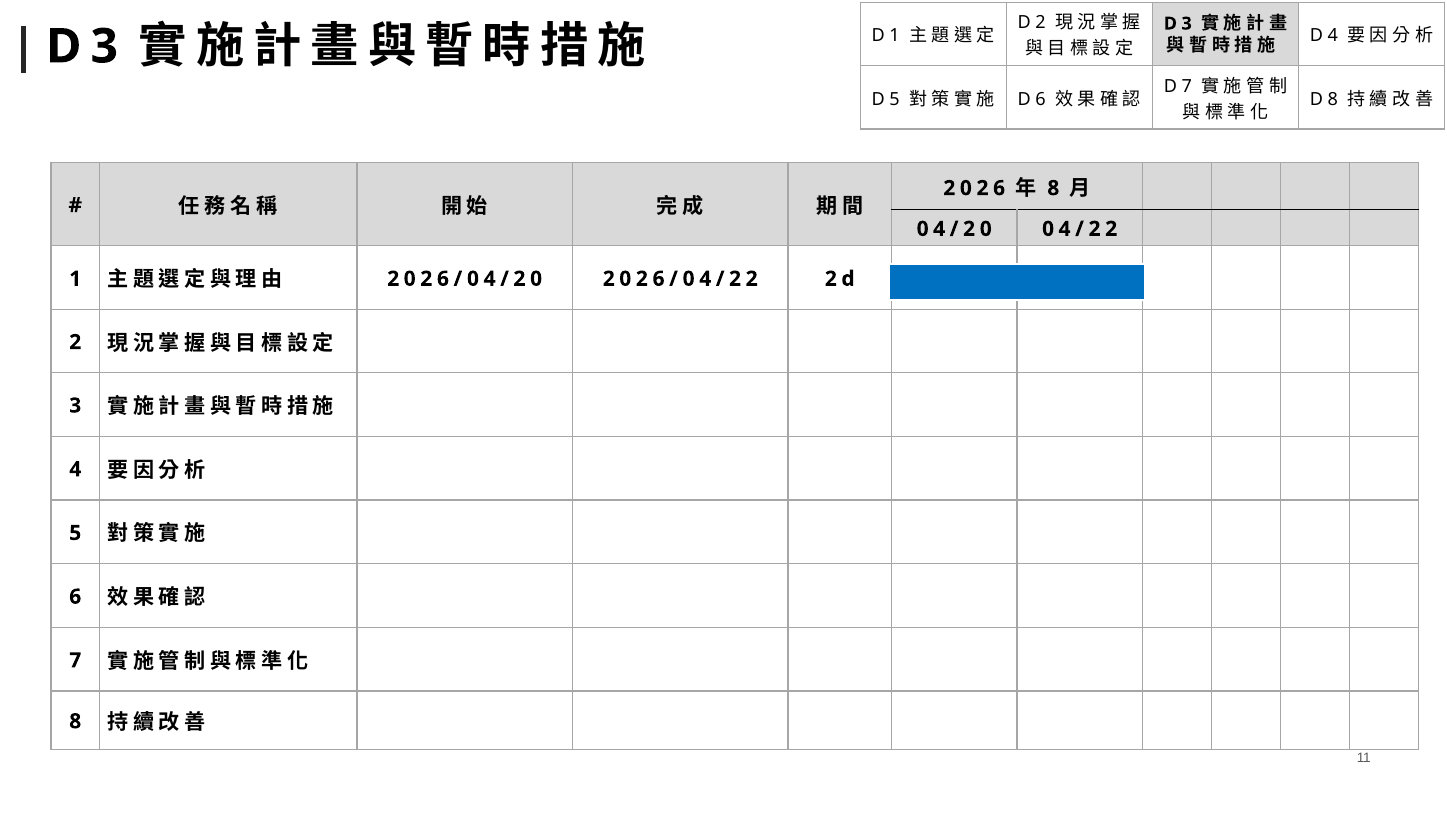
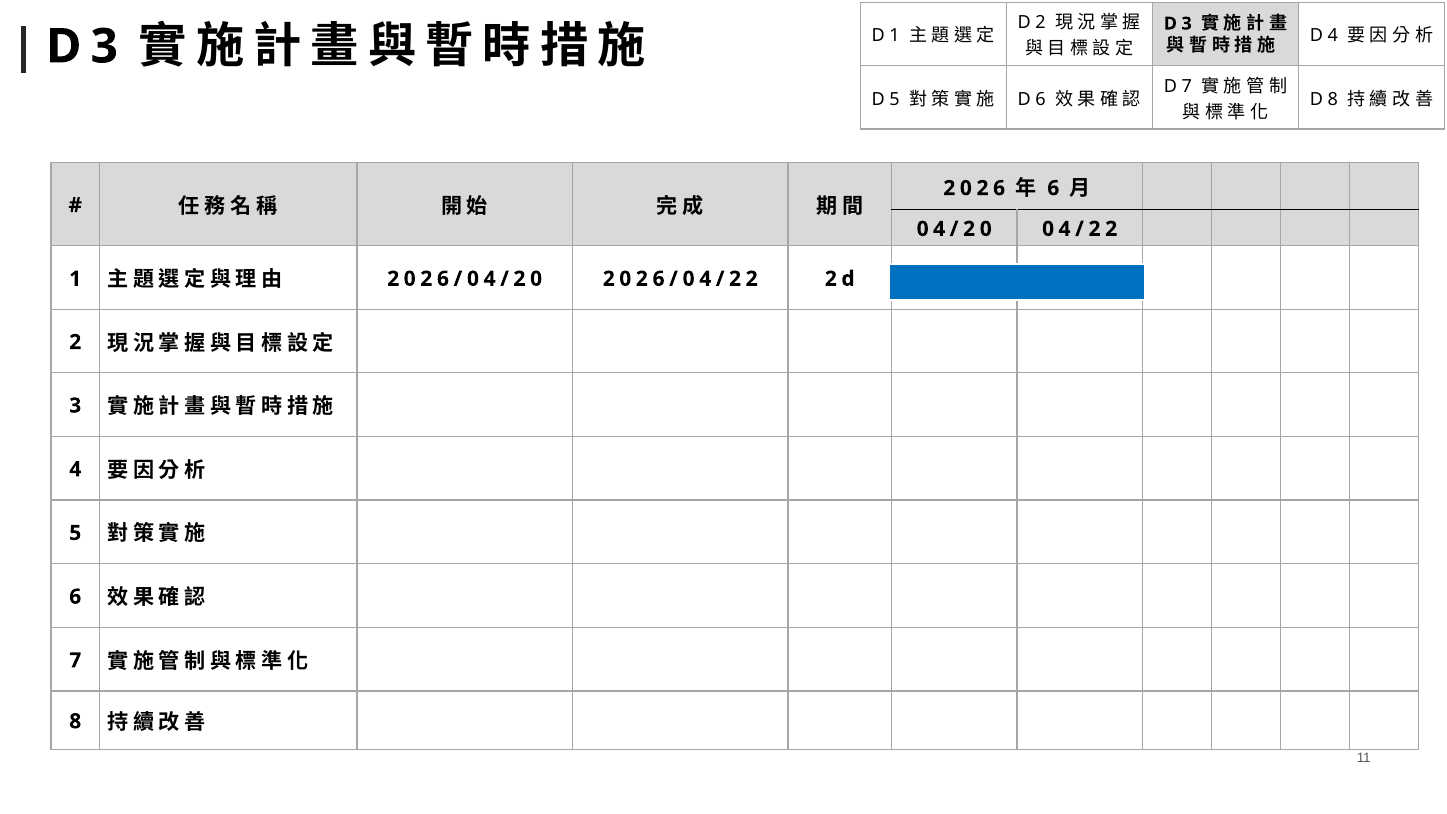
8 at (1053, 188): 8 -> 6
